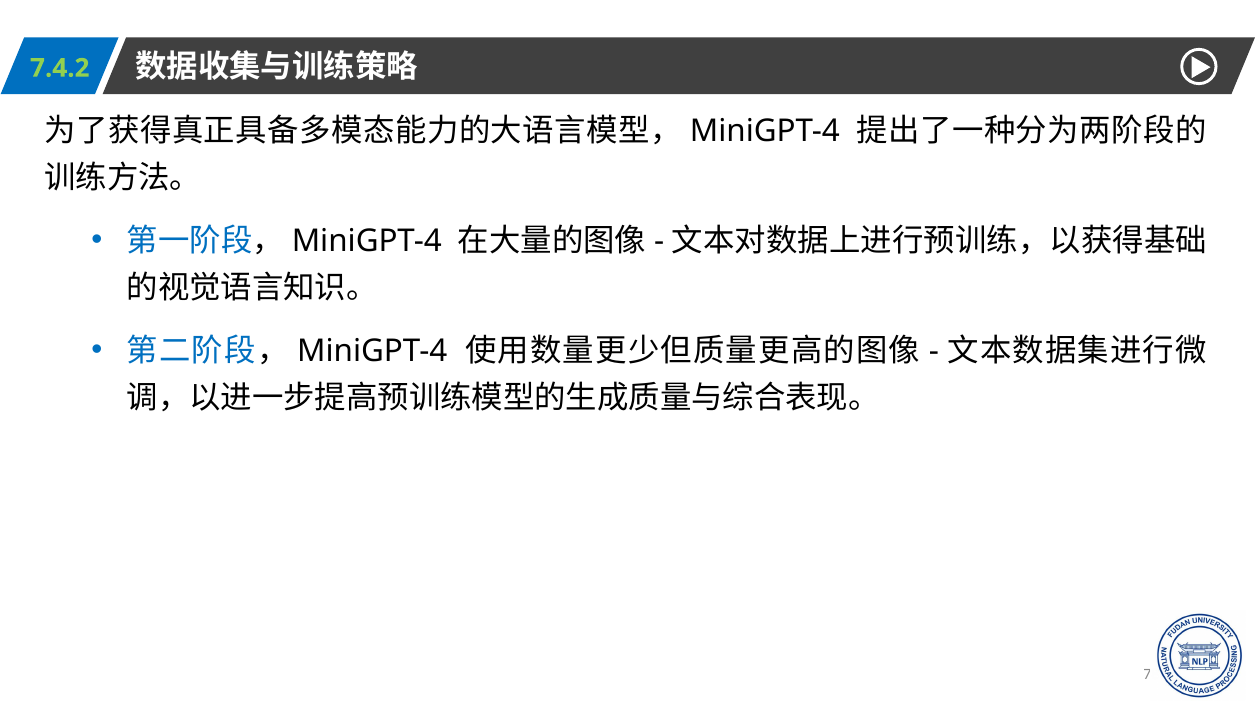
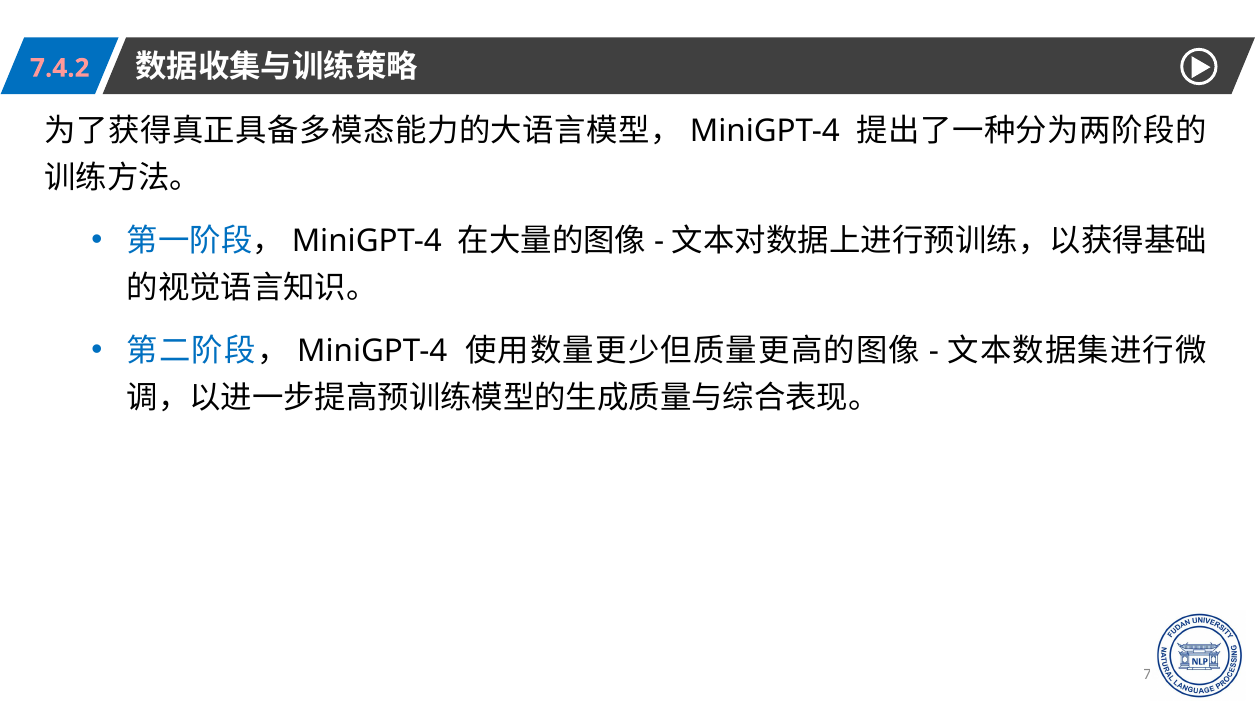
7.4.2 colour: light green -> pink
